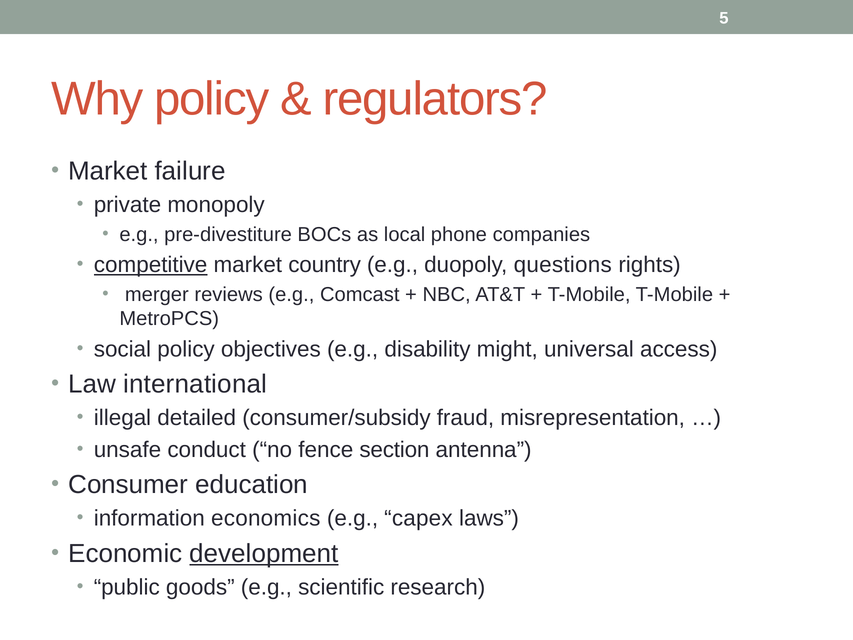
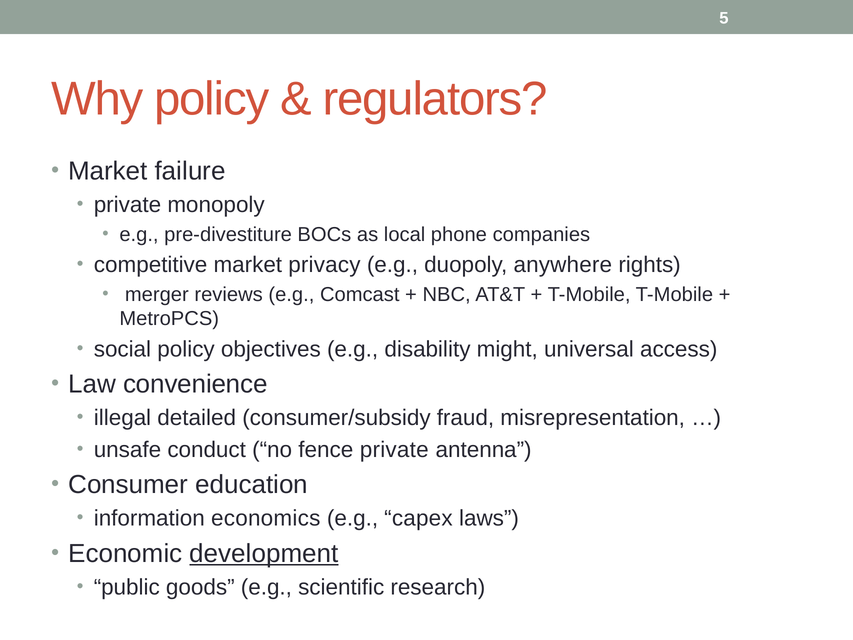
competitive underline: present -> none
country: country -> privacy
questions: questions -> anywhere
international: international -> convenience
fence section: section -> private
